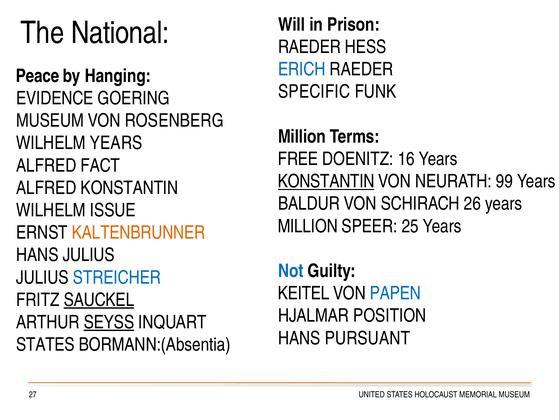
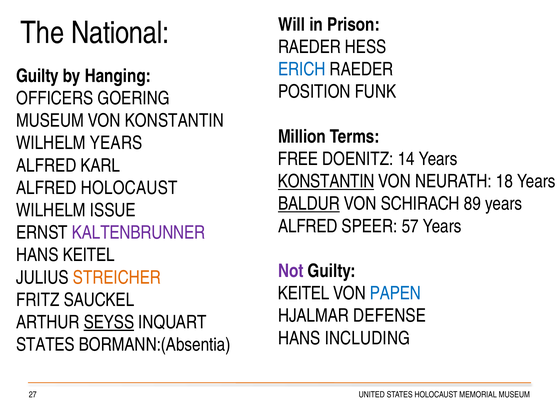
Peace at (38, 76): Peace -> Guilty
SPECIFIC: SPECIFIC -> POSITION
EVIDENCE: EVIDENCE -> OFFICERS
VON ROSENBERG: ROSENBERG -> KONSTANTIN
16: 16 -> 14
FACT: FACT -> KARL
99: 99 -> 18
ALFRED KONSTANTIN: KONSTANTIN -> HOLOCAUST
BALDUR underline: none -> present
26: 26 -> 89
MILLION at (308, 226): MILLION -> ALFRED
25: 25 -> 57
KALTENBRUNNER colour: orange -> purple
HANS JULIUS: JULIUS -> KEITEL
Not colour: blue -> purple
STREICHER colour: blue -> orange
SAUCKEL underline: present -> none
POSITION: POSITION -> DEFENSE
PURSUANT: PURSUANT -> INCLUDING
